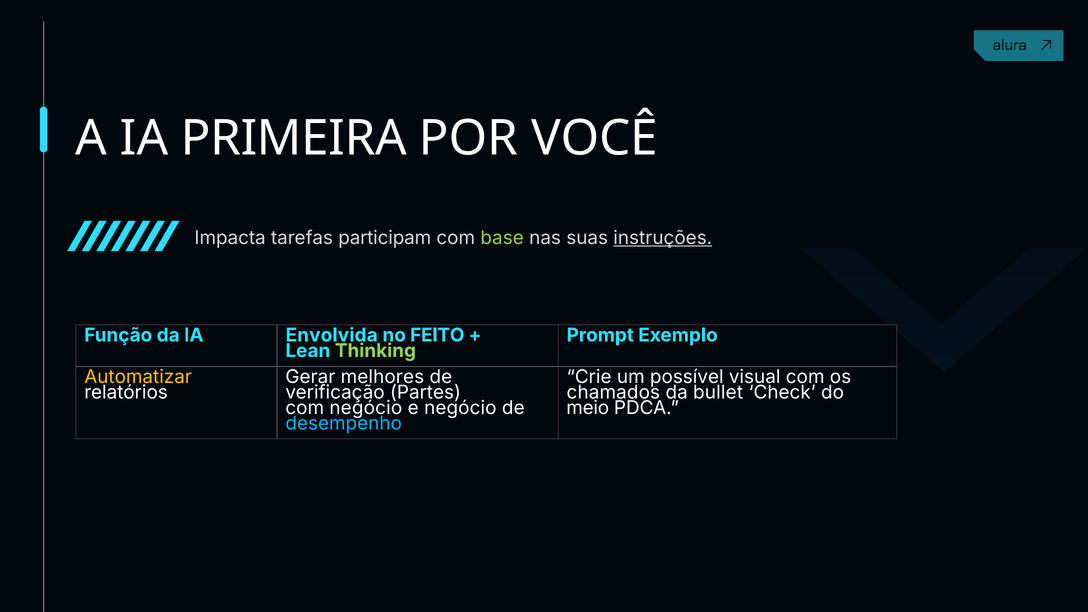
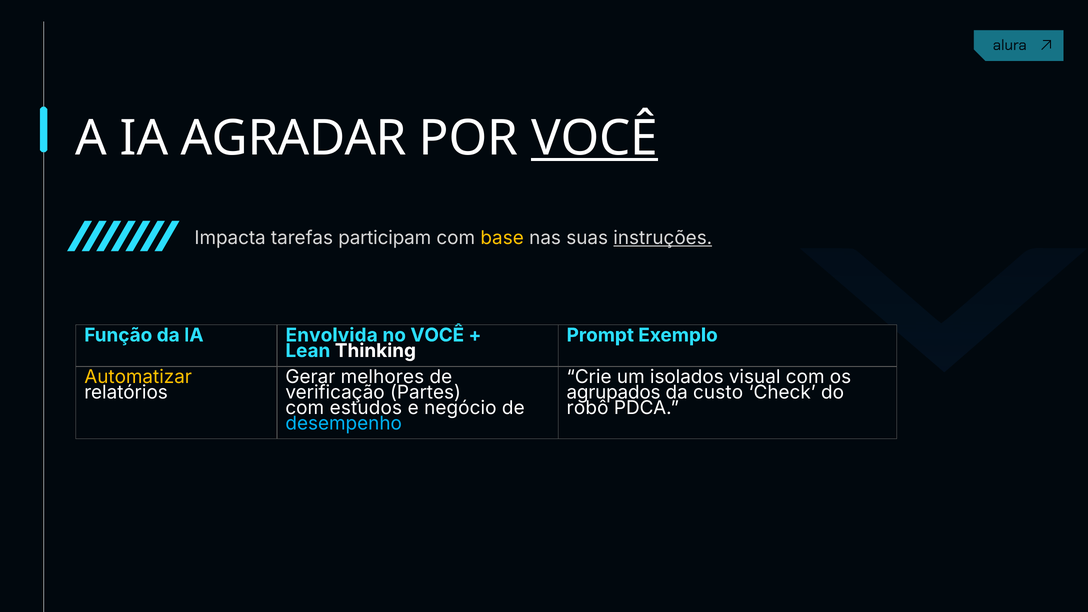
PRIMEIRA: PRIMEIRA -> AGRADAR
VOCÊ at (594, 138) underline: none -> present
base colour: light green -> yellow
no FEITO: FEITO -> VOCÊ
Thinking colour: light green -> white
possível: possível -> isolados
chamados: chamados -> agrupados
bullet: bullet -> custo
com negócio: negócio -> estudos
meio: meio -> robô
